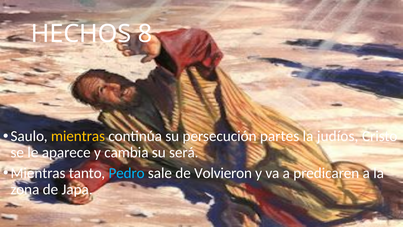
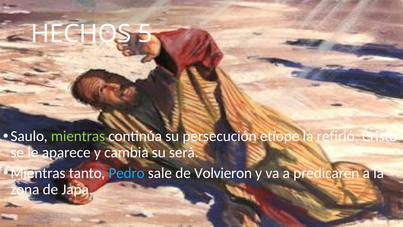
8: 8 -> 5
mientras at (78, 136) colour: yellow -> light green
partes: partes -> etíope
judíos: judíos -> refirió
